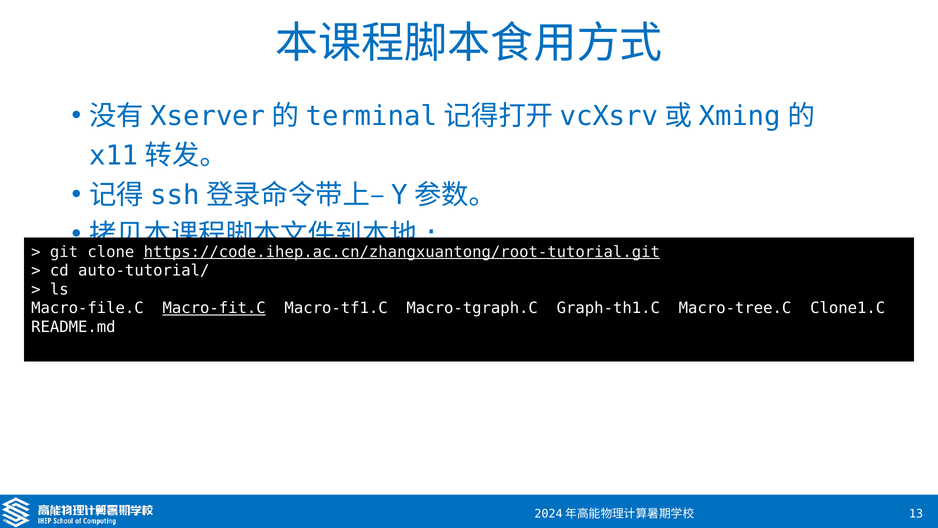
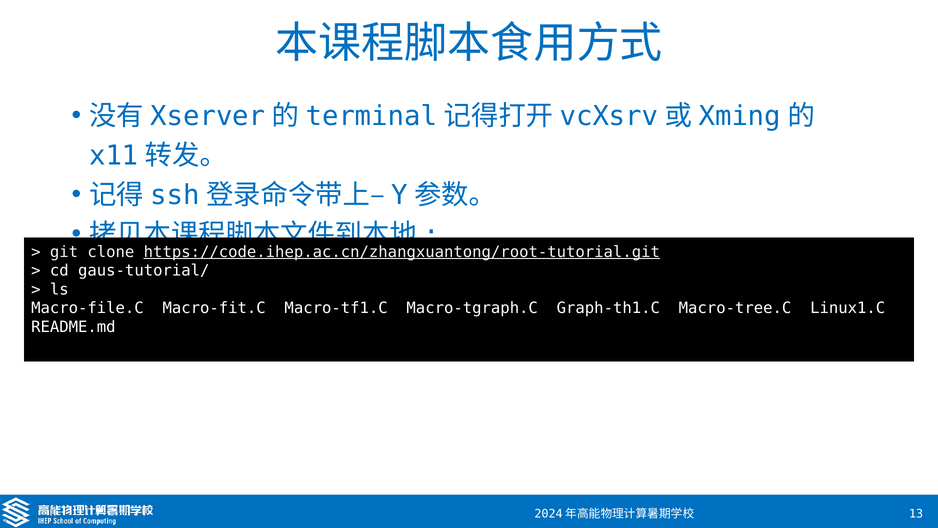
auto-tutorial/: auto-tutorial/ -> gaus-tutorial/
Macro-fit.C underline: present -> none
Clone1.C: Clone1.C -> Linux1.C
